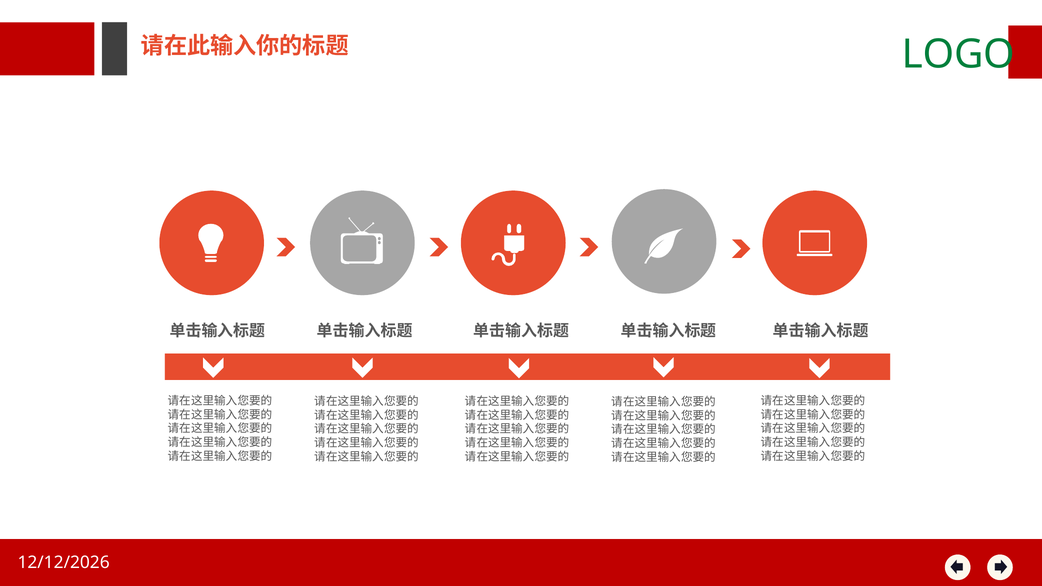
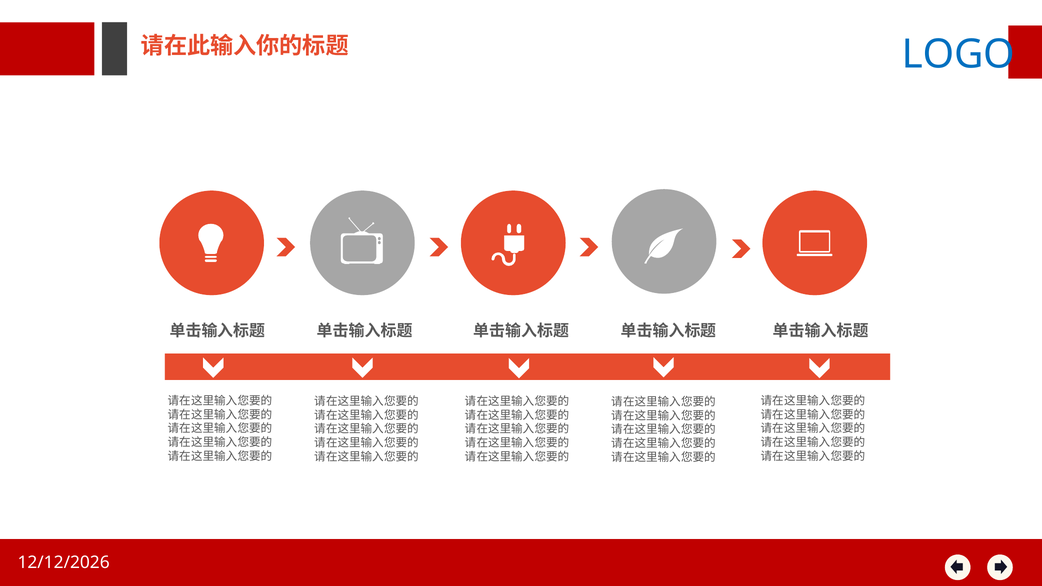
LOGO colour: green -> blue
